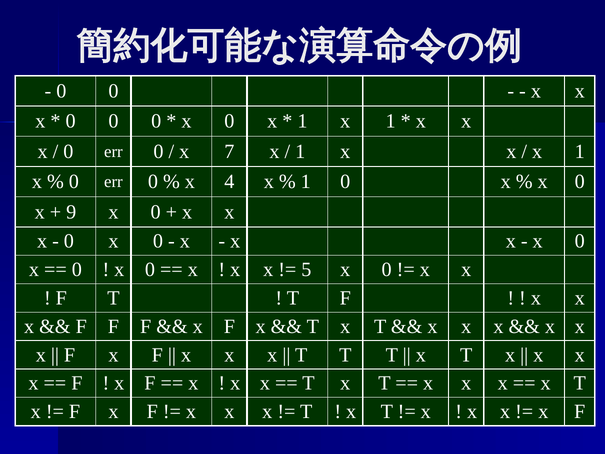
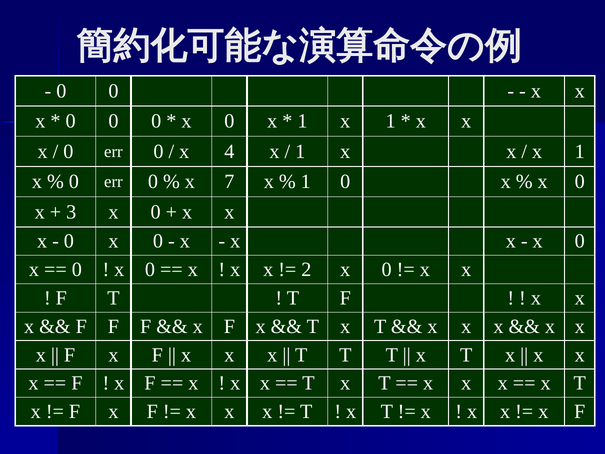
7: 7 -> 4
4: 4 -> 7
9: 9 -> 3
5: 5 -> 2
